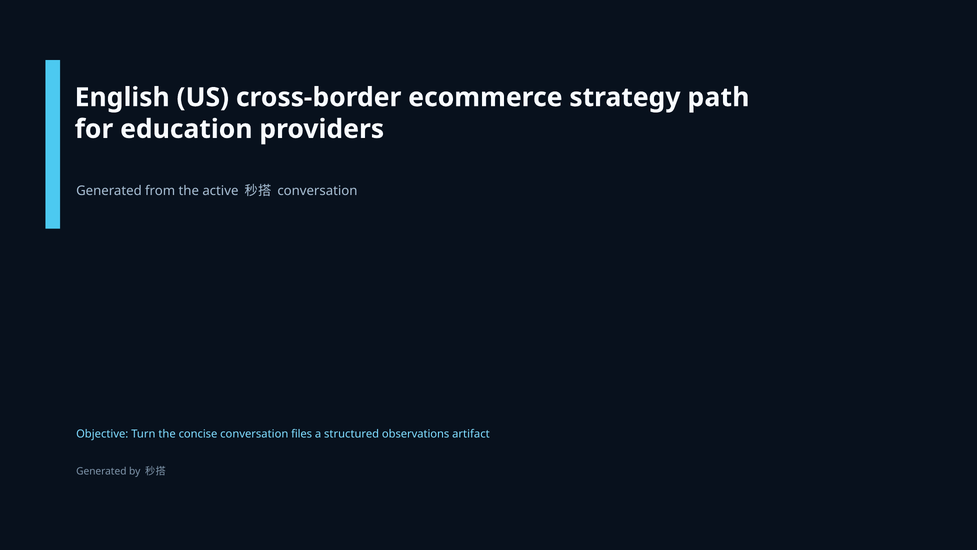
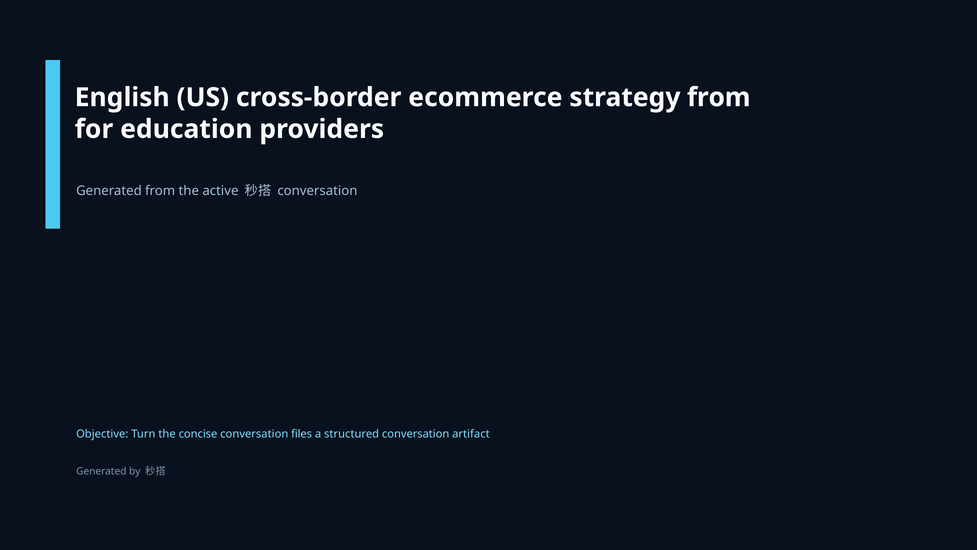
strategy path: path -> from
structured observations: observations -> conversation
